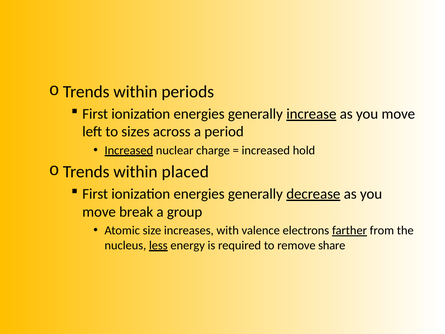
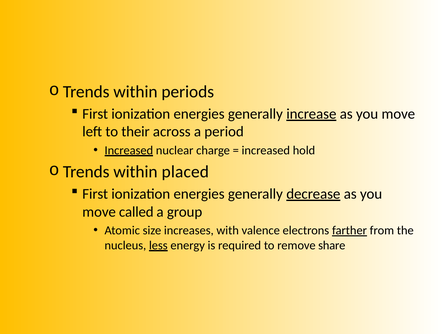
sizes: sizes -> their
break: break -> called
